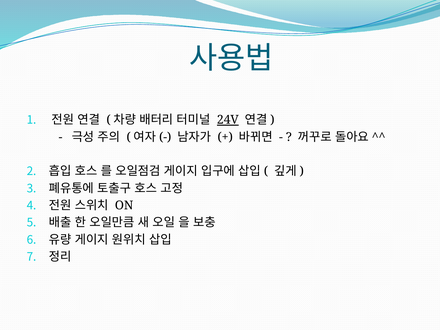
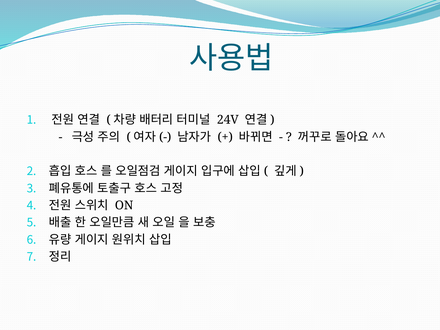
24V underline: present -> none
